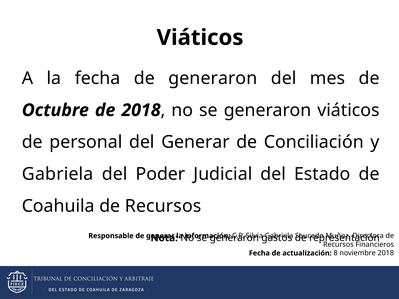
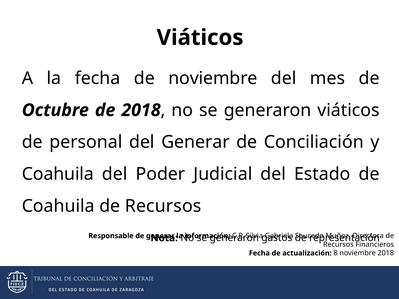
de generaron: generaron -> noviembre
Gabriela at (58, 174): Gabriela -> Coahuila
